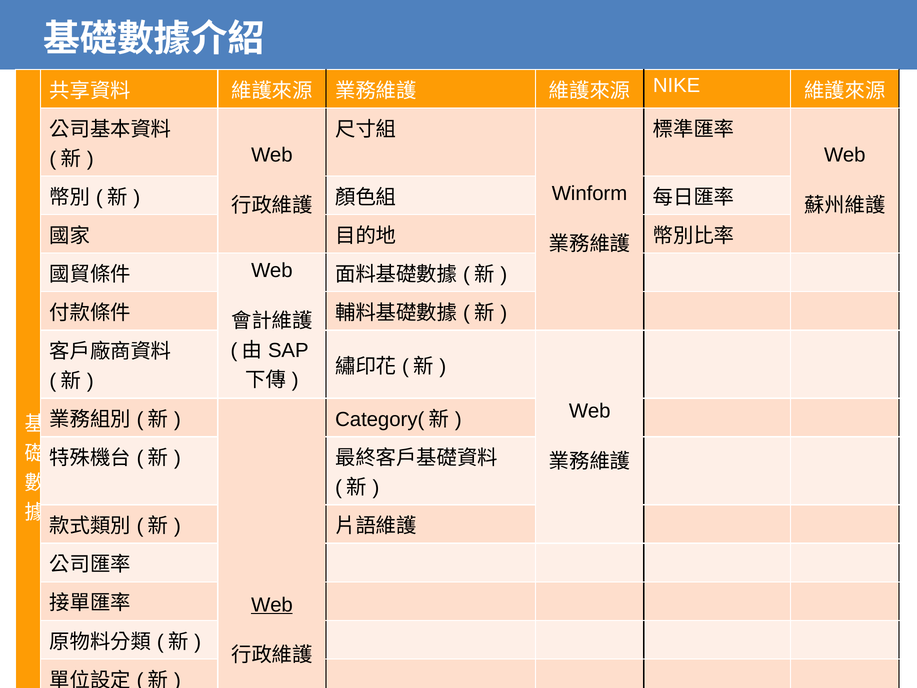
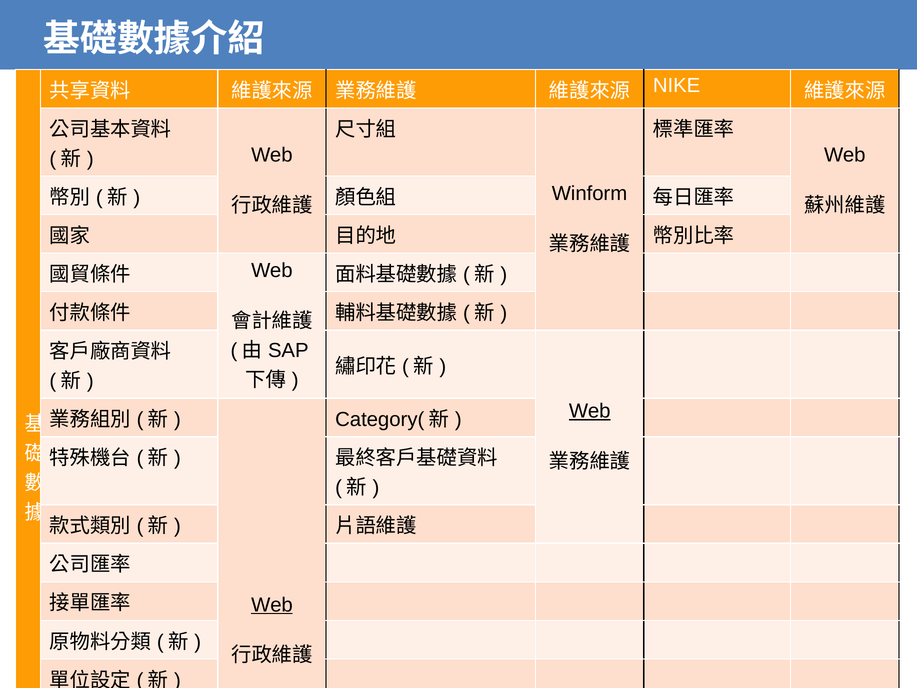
Web at (590, 411) underline: none -> present
